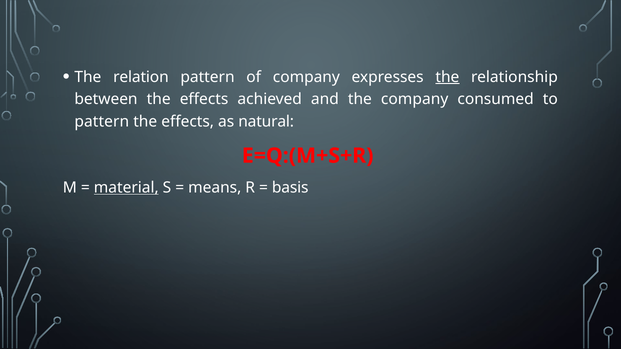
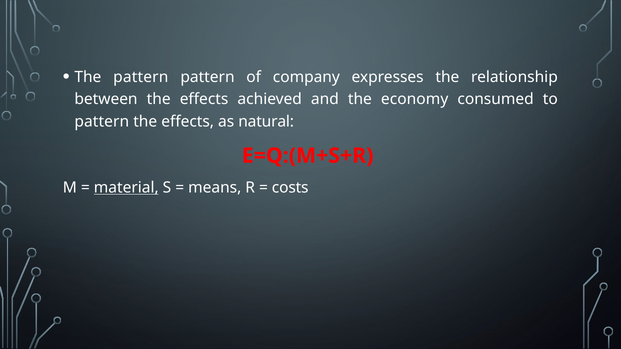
The relation: relation -> pattern
the at (447, 77) underline: present -> none
the company: company -> economy
basis: basis -> costs
